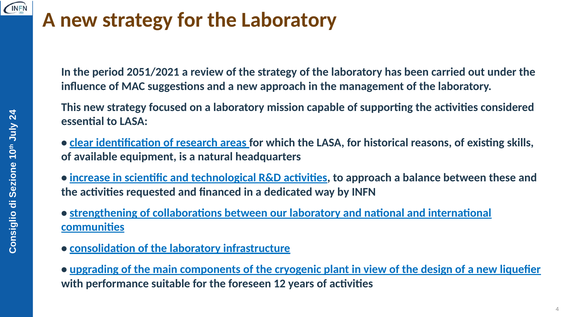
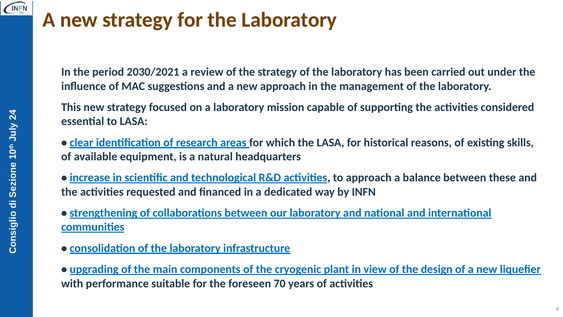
2051/2021: 2051/2021 -> 2030/2021
12: 12 -> 70
